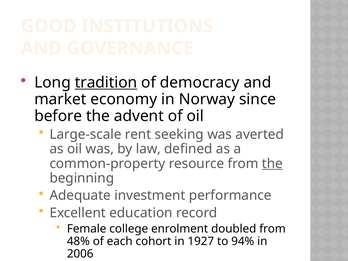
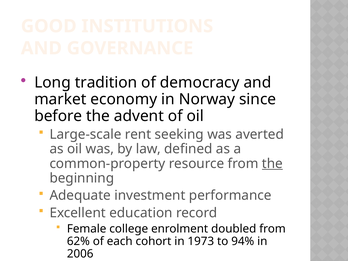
tradition underline: present -> none
48%: 48% -> 62%
1927: 1927 -> 1973
